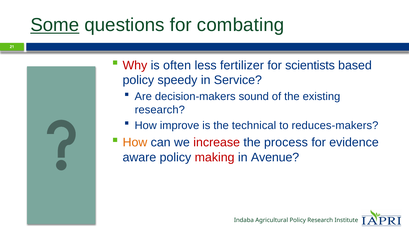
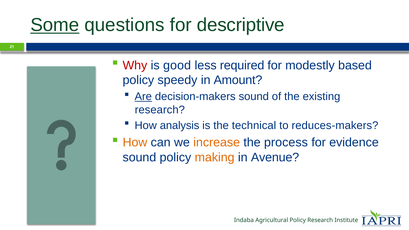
combating: combating -> descriptive
often: often -> good
fertilizer: fertilizer -> required
scientists: scientists -> modestly
Service: Service -> Amount
Are underline: none -> present
improve: improve -> analysis
increase colour: red -> orange
aware at (139, 157): aware -> sound
making colour: red -> orange
